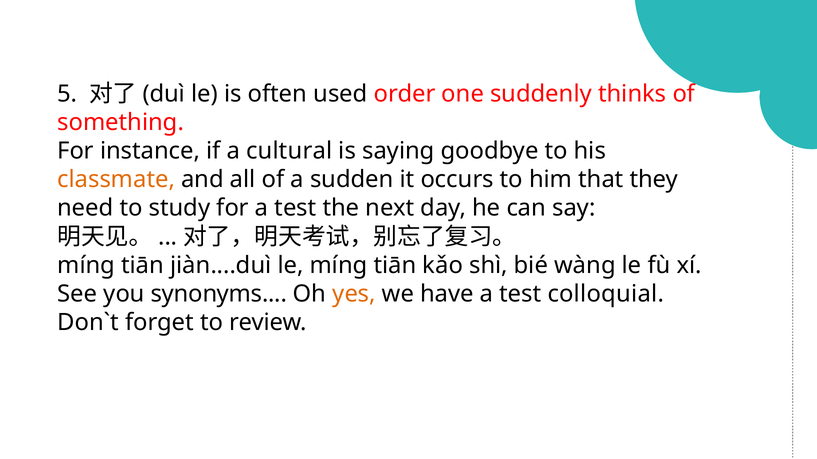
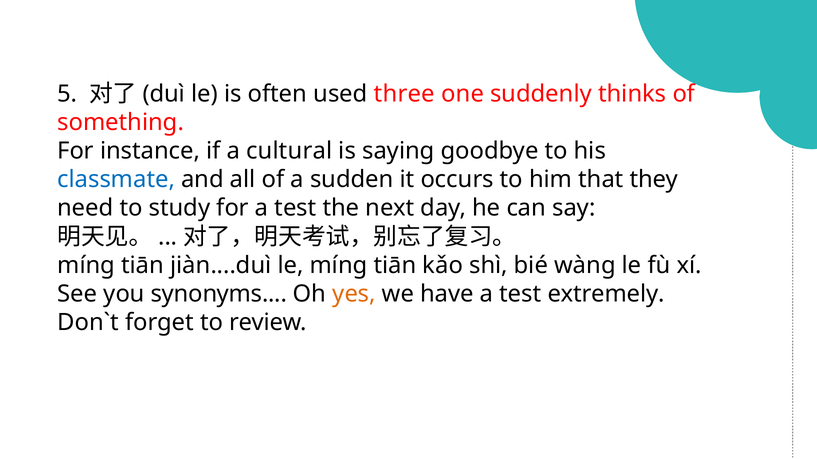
order: order -> three
classmate colour: orange -> blue
colloquial: colloquial -> extremely
